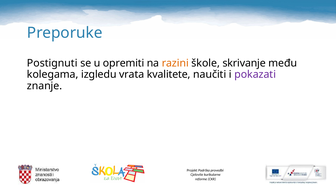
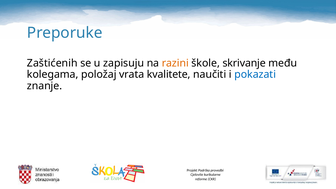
Postignuti: Postignuti -> Zaštićenih
opremiti: opremiti -> zapisuju
izgledu: izgledu -> položaj
pokazati colour: purple -> blue
